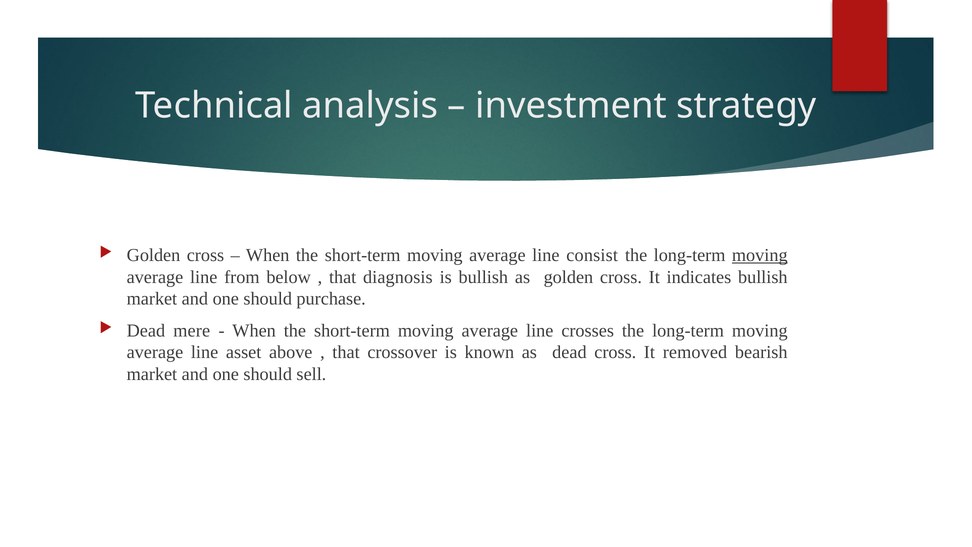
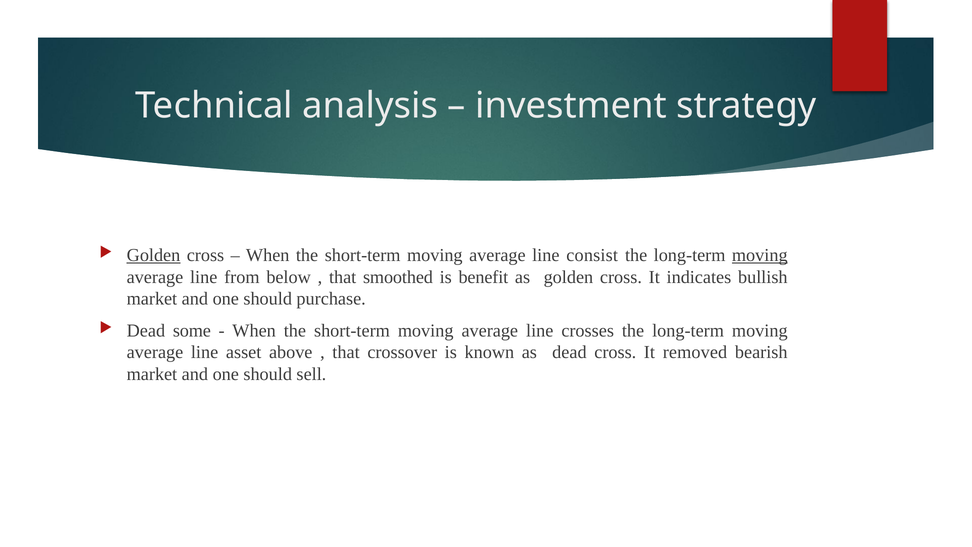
Golden at (154, 255) underline: none -> present
diagnosis: diagnosis -> smoothed
is bullish: bullish -> benefit
mere: mere -> some
